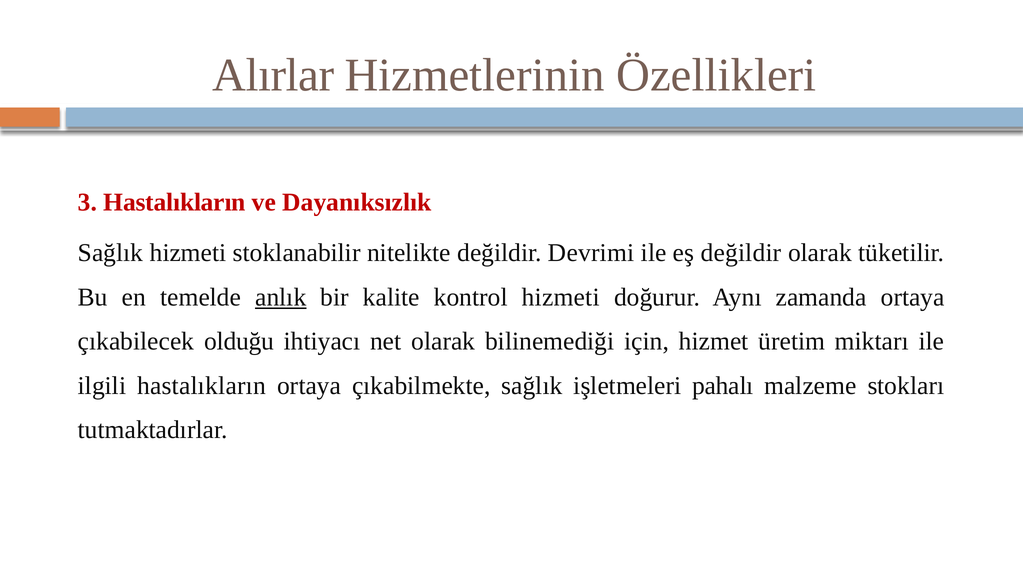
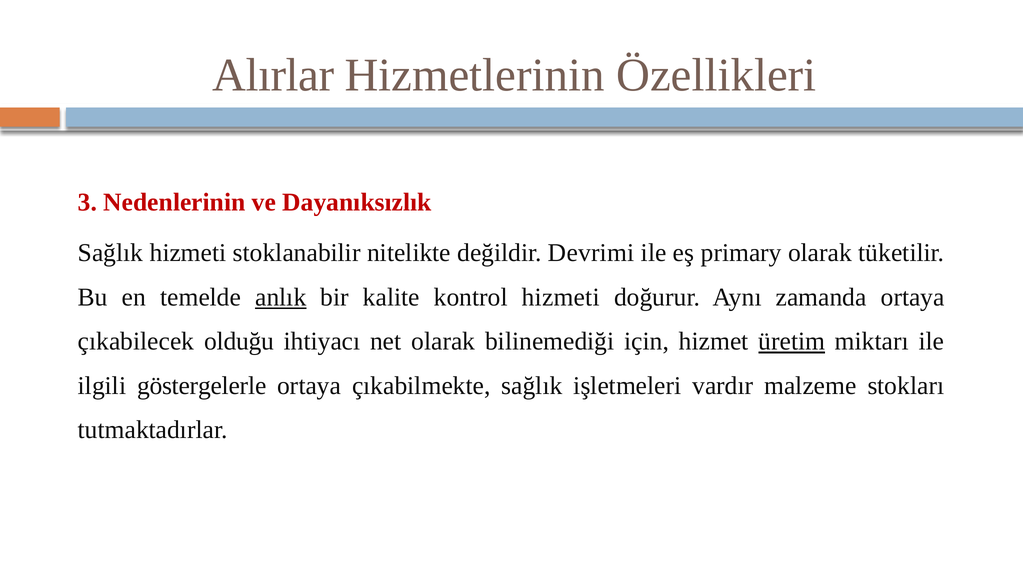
3 Hastalıkların: Hastalıkların -> Nedenlerinin
eş değildir: değildir -> primary
üretim underline: none -> present
ilgili hastalıkların: hastalıkların -> göstergelerle
pahalı: pahalı -> vardır
